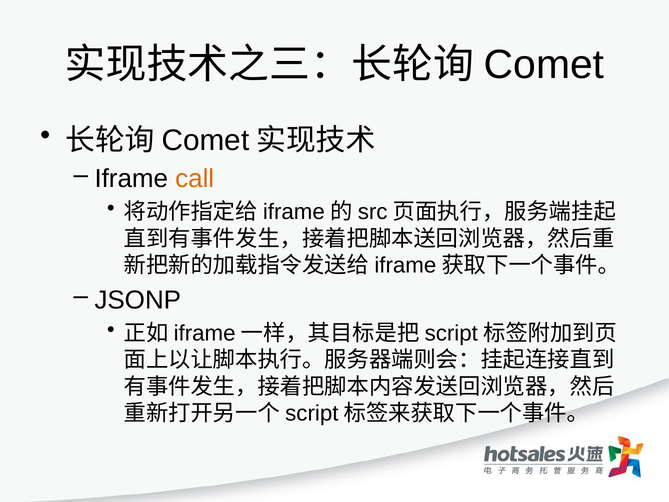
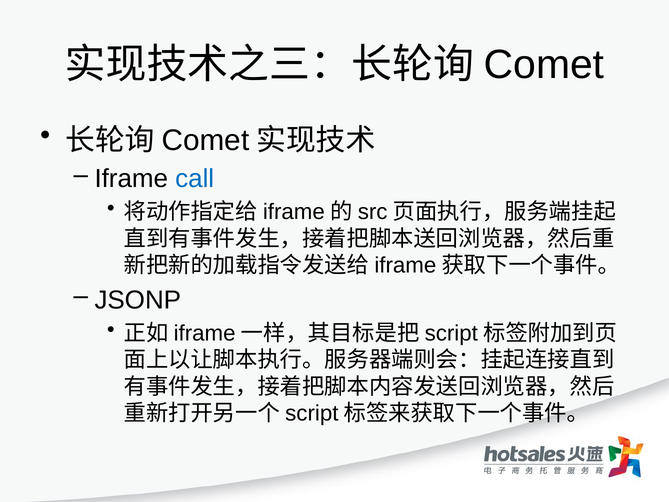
call colour: orange -> blue
